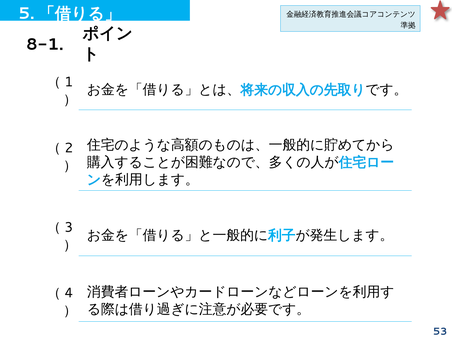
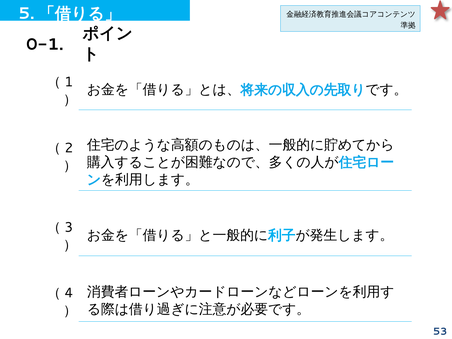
8-1: 8-1 -> 0-1
